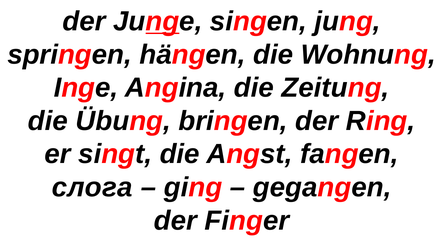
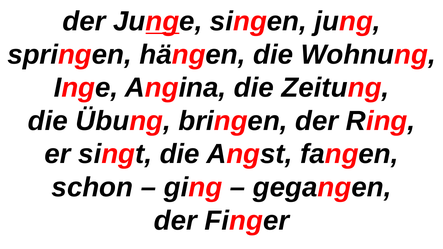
слога: слога -> schon
